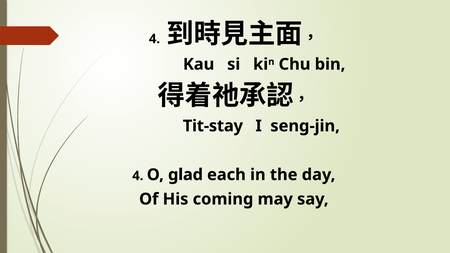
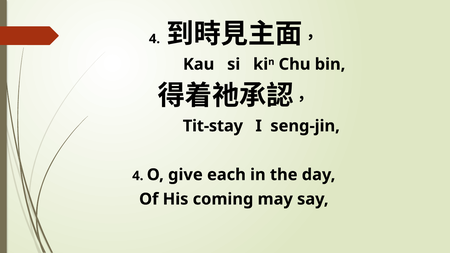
glad: glad -> give
